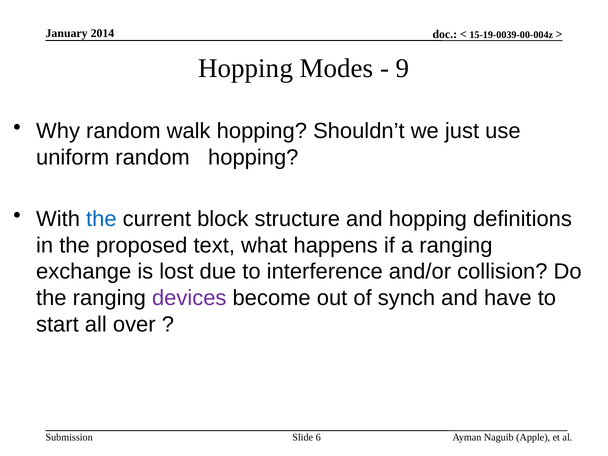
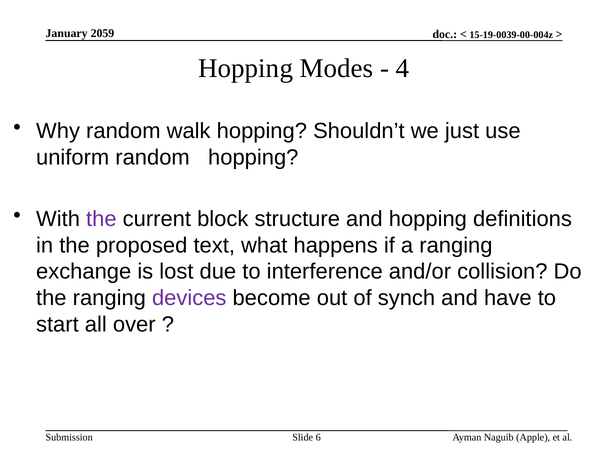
2014: 2014 -> 2059
9: 9 -> 4
the at (101, 219) colour: blue -> purple
